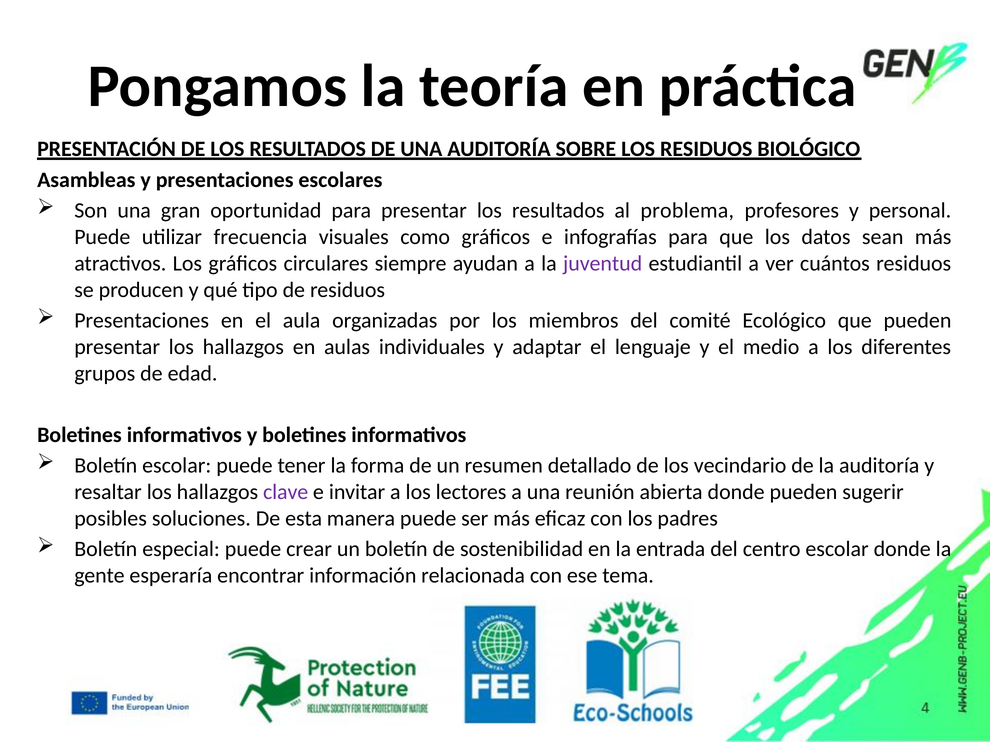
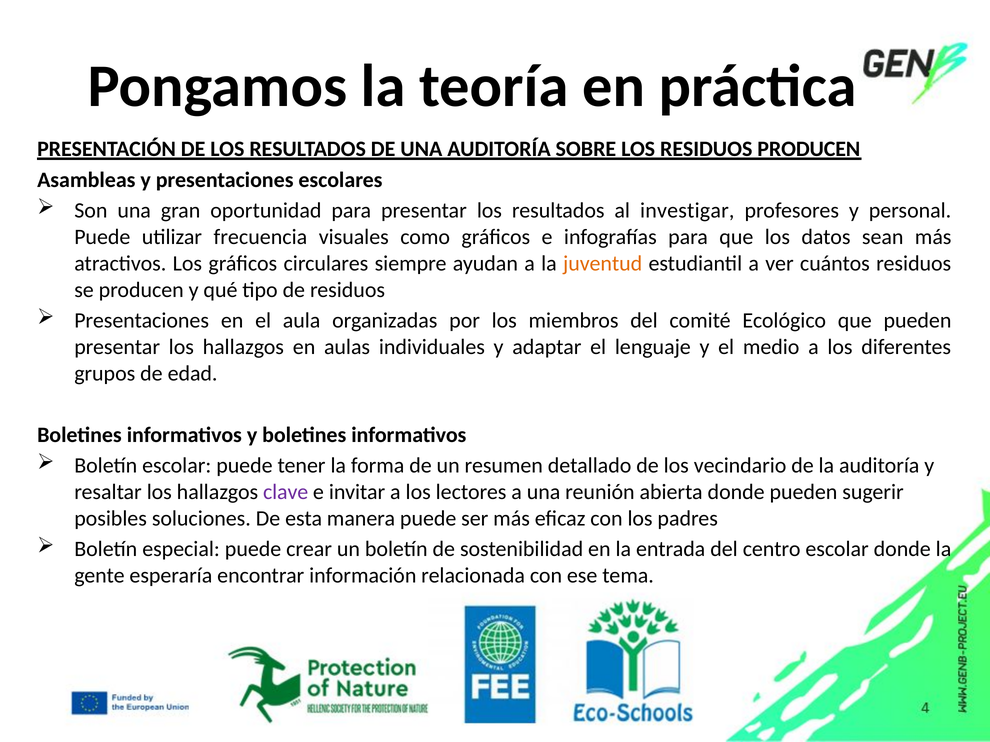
RESIDUOS BIOLÓGICO: BIOLÓGICO -> PRODUCEN
problema: problema -> investigar
juventud colour: purple -> orange
